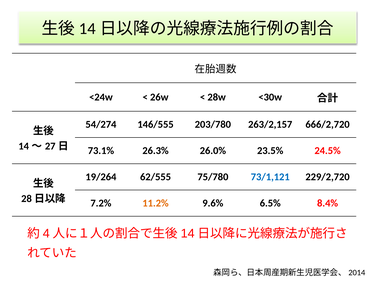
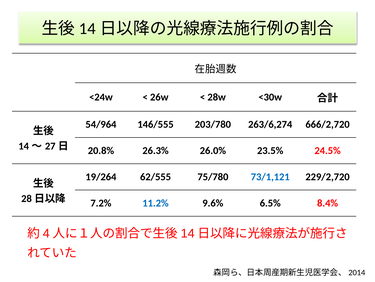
54/274: 54/274 -> 54/964
263/2,157: 263/2,157 -> 263/6,274
73.1%: 73.1% -> 20.8%
11.2% colour: orange -> blue
